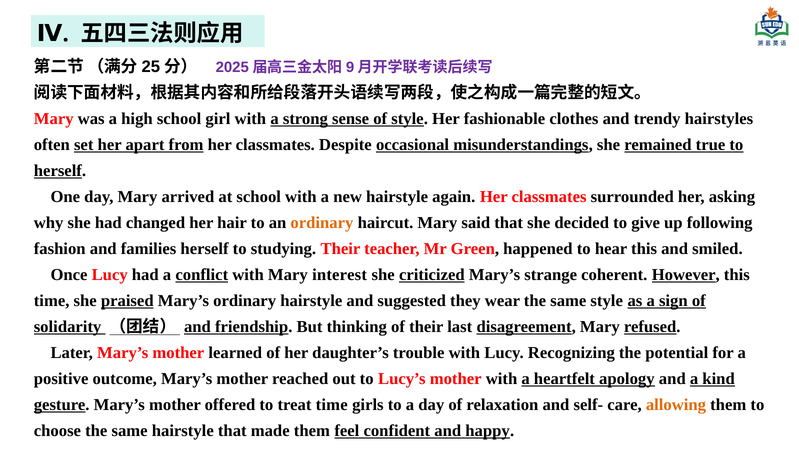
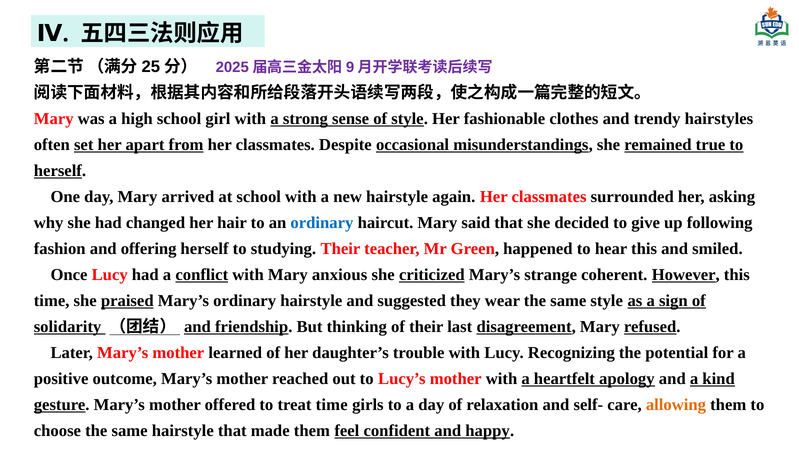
ordinary at (322, 222) colour: orange -> blue
families: families -> offering
interest: interest -> anxious
